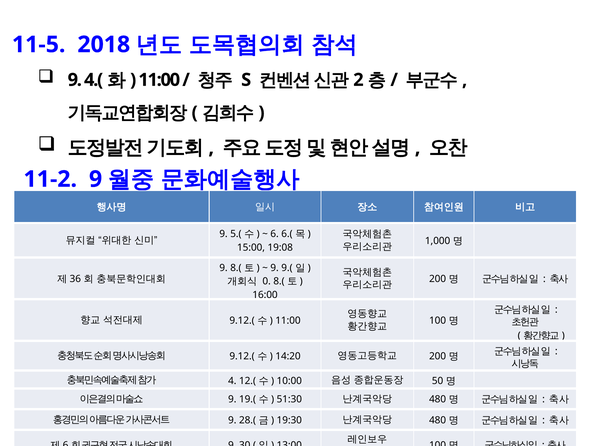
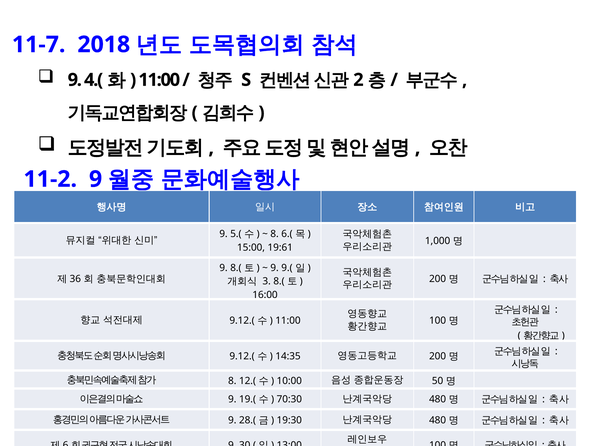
11-5: 11-5 -> 11-7
6 at (275, 234): 6 -> 8
19:08: 19:08 -> 19:61
0: 0 -> 3
14:20: 14:20 -> 14:35
4 at (232, 381): 4 -> 8
51:30: 51:30 -> 70:30
